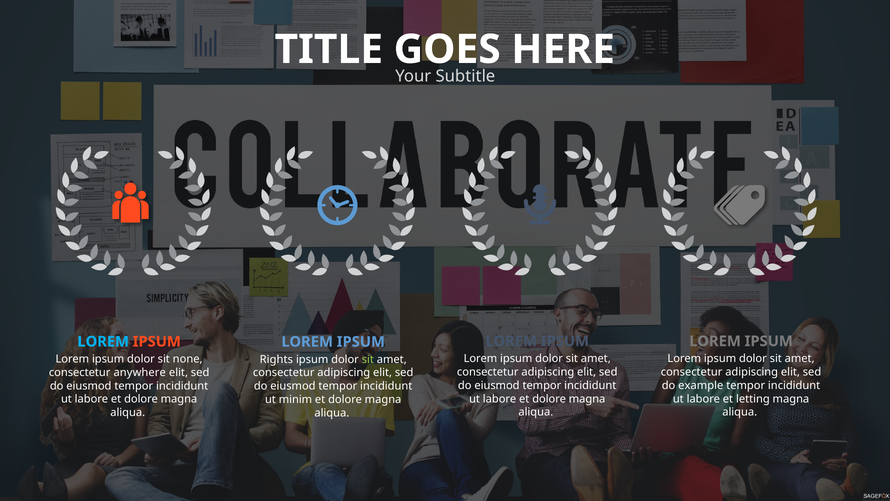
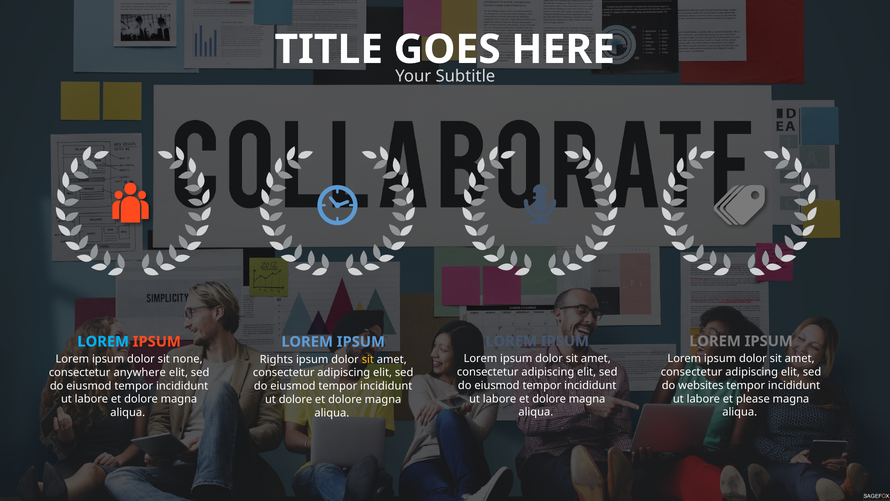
sit at (368, 359) colour: light green -> yellow
example: example -> websites
letting: letting -> please
ut minim: minim -> dolore
